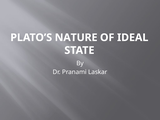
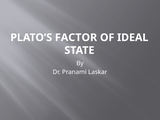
NATURE: NATURE -> FACTOR
